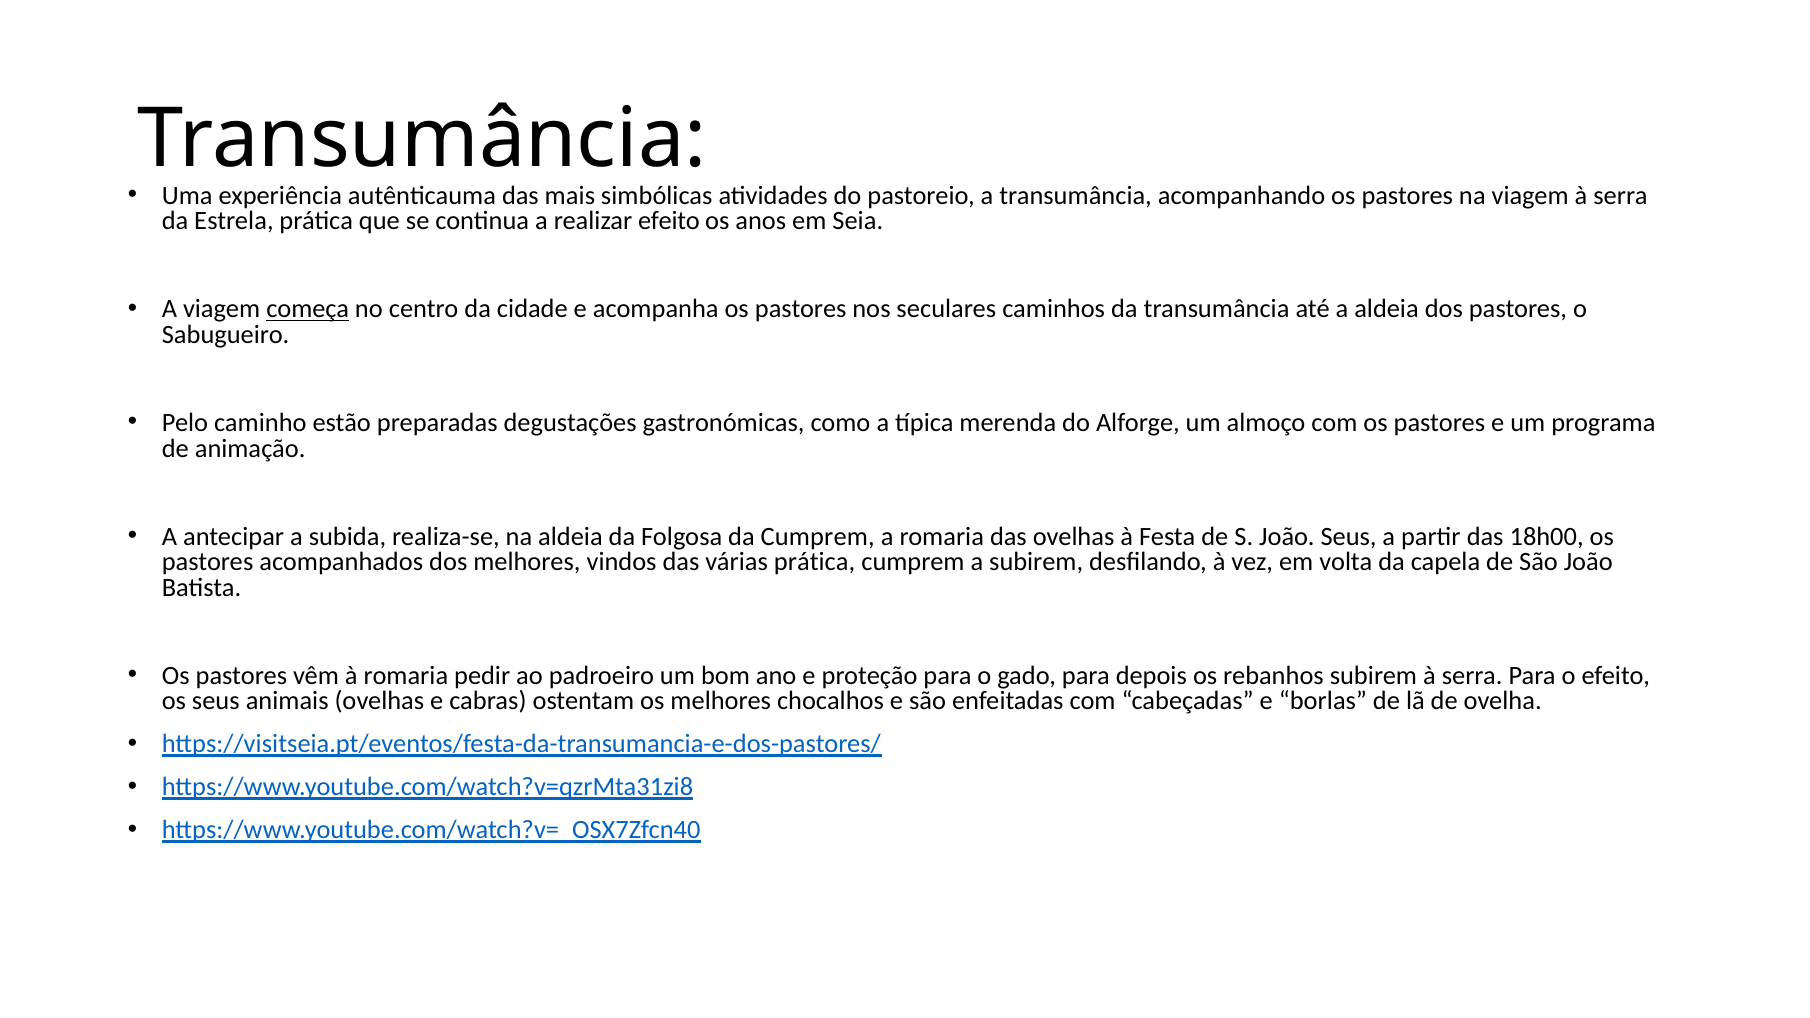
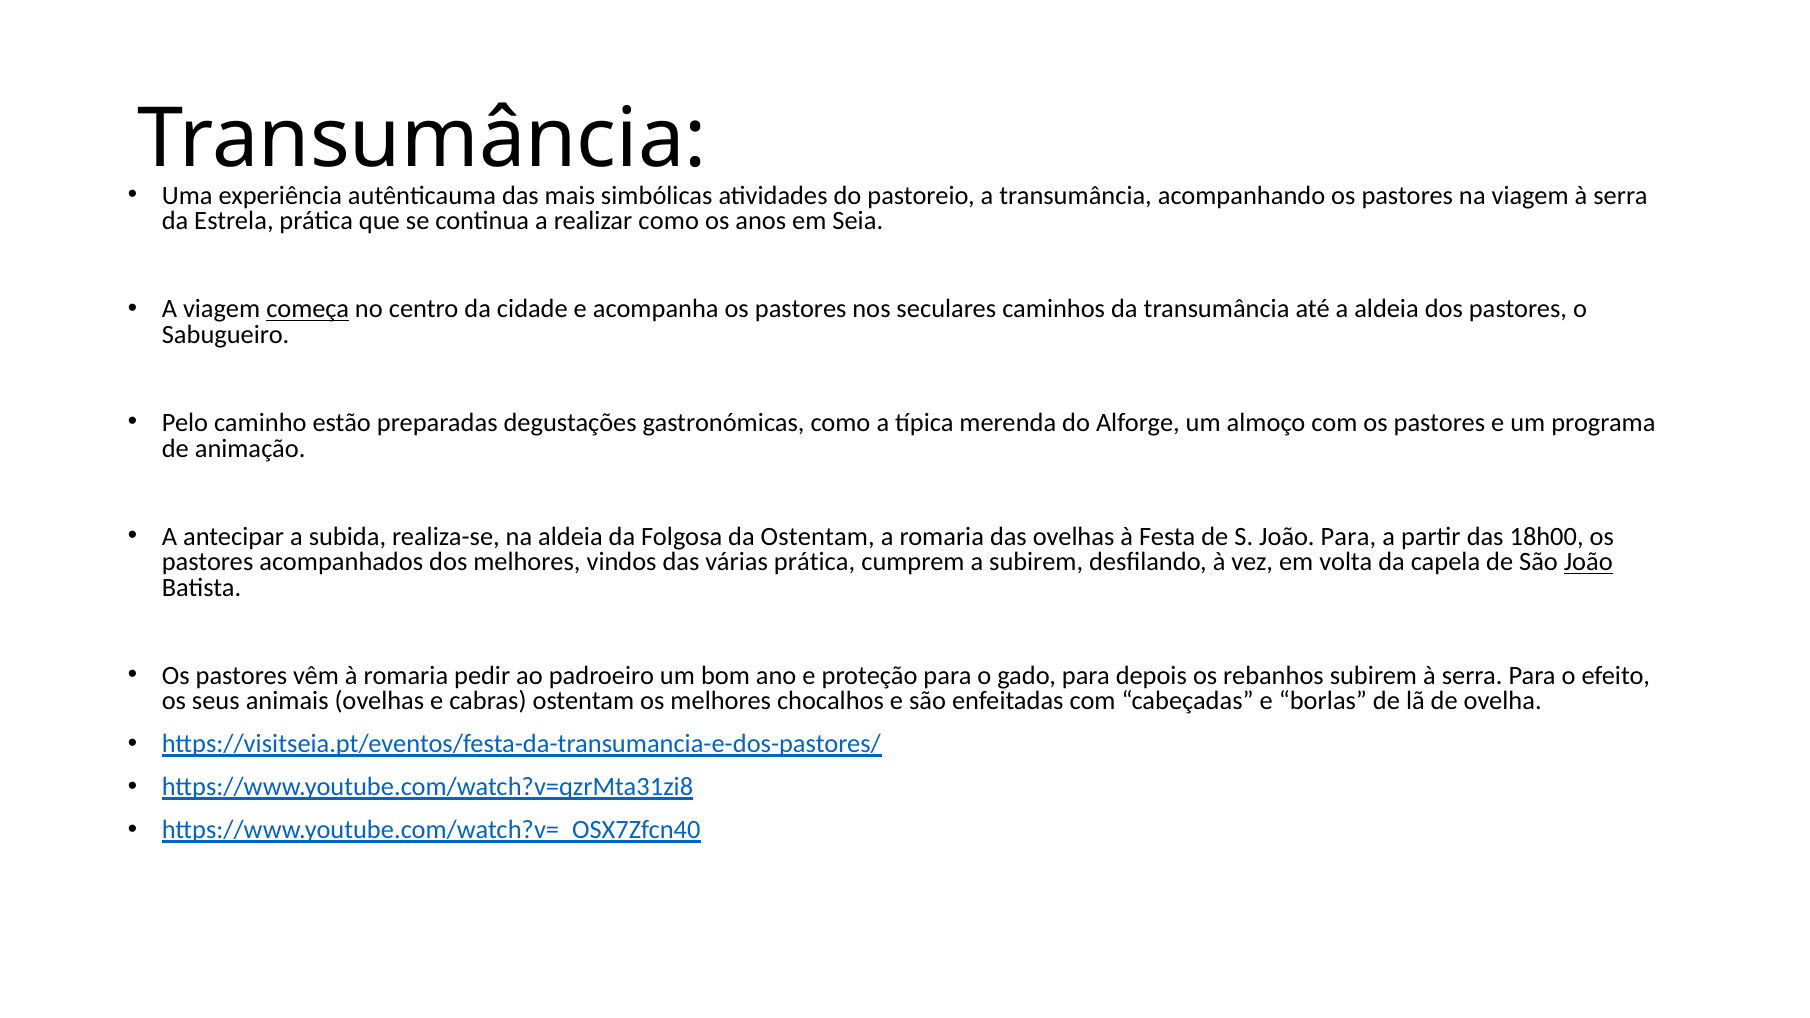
realizar efeito: efeito -> como
da Cumprem: Cumprem -> Ostentam
João Seus: Seus -> Para
João at (1588, 562) underline: none -> present
